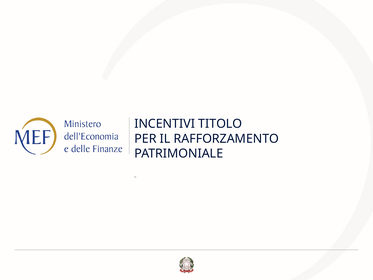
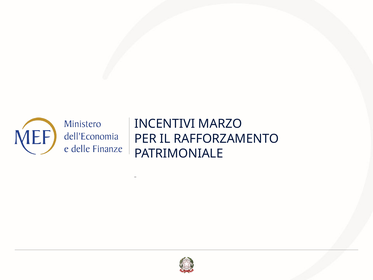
TITOLO: TITOLO -> MARZO
